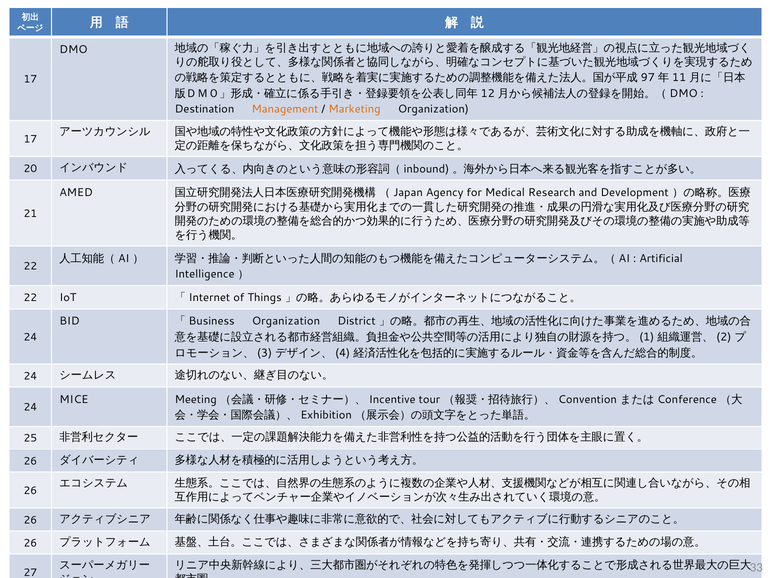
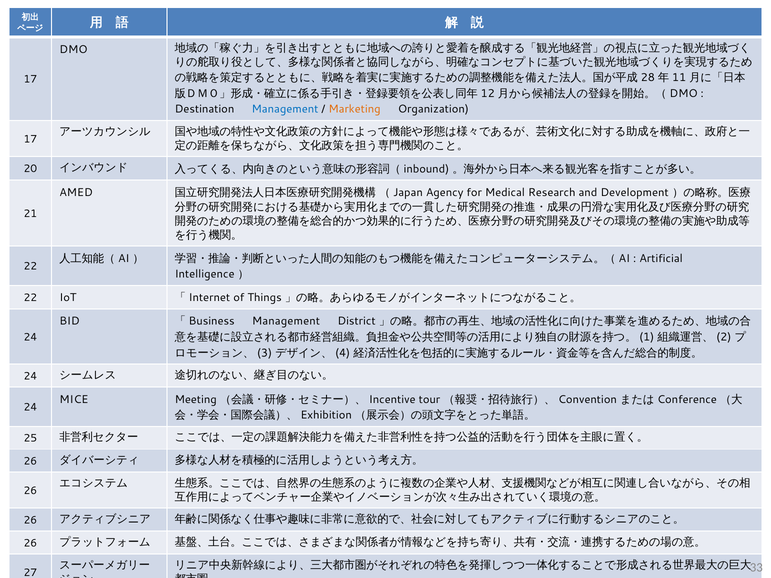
97 at (648, 78): 97 -> 28
Management at (285, 109) colour: orange -> blue
「Business Organization: Organization -> Management
